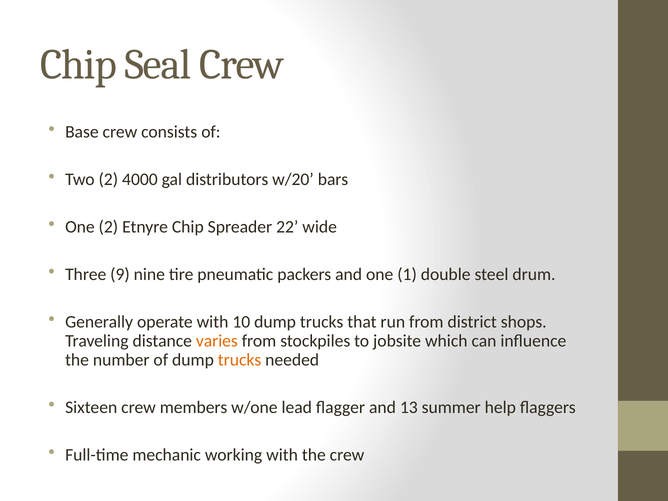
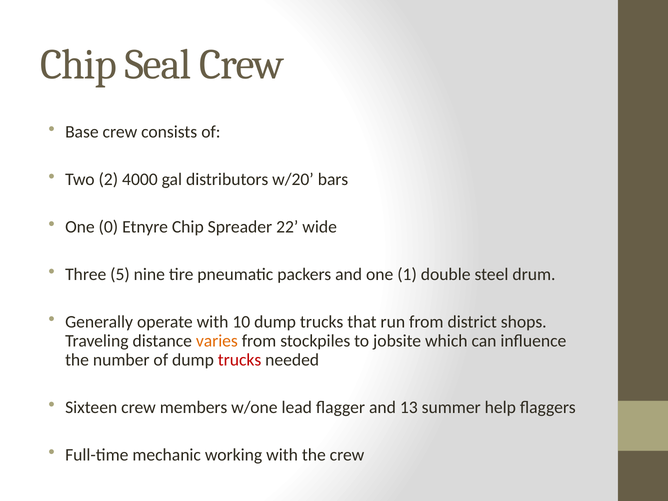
One 2: 2 -> 0
9: 9 -> 5
trucks at (240, 360) colour: orange -> red
